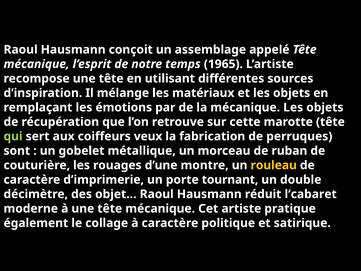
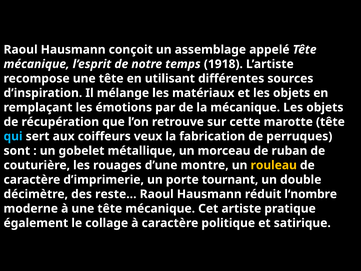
1965: 1965 -> 1918
qui colour: light green -> light blue
objet…: objet… -> reste…
l‘cabaret: l‘cabaret -> l‘nombre
